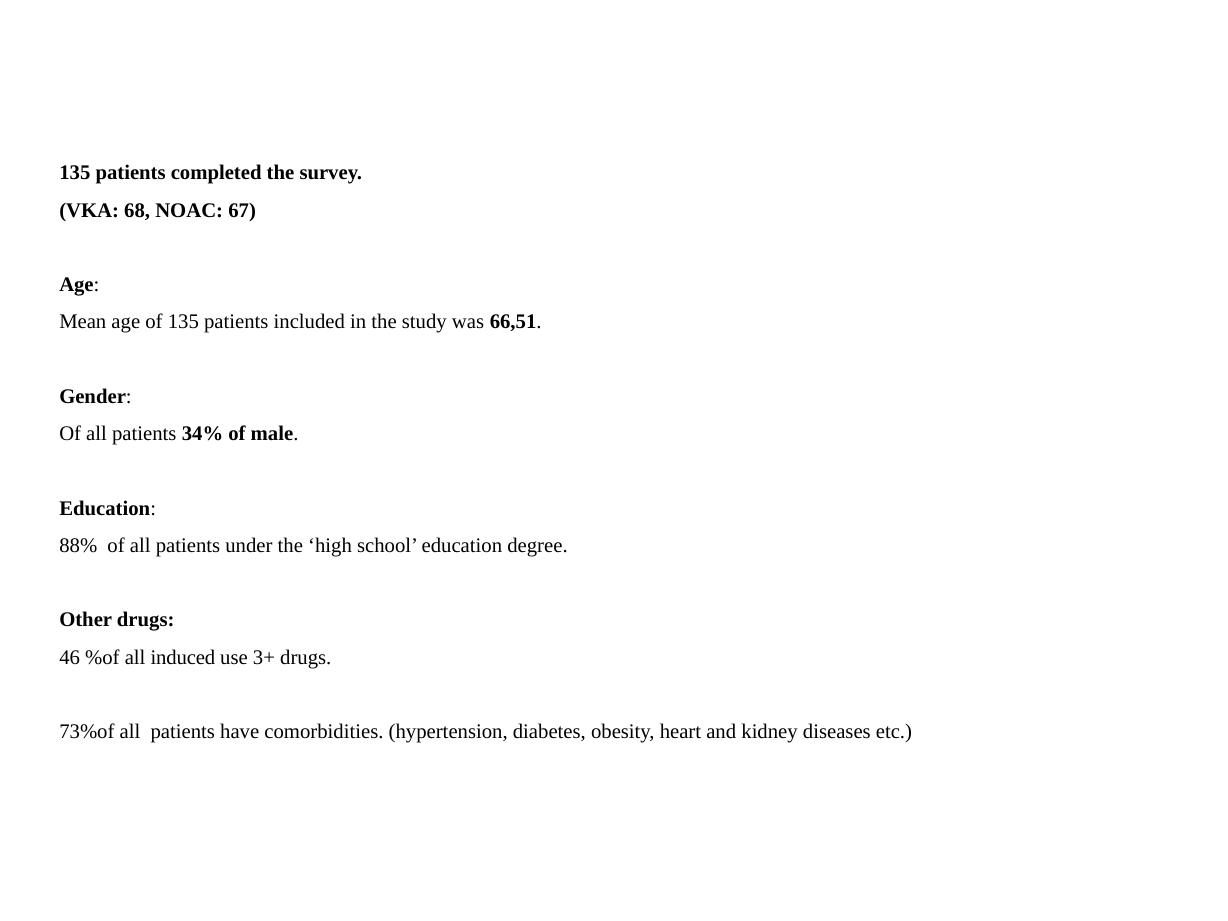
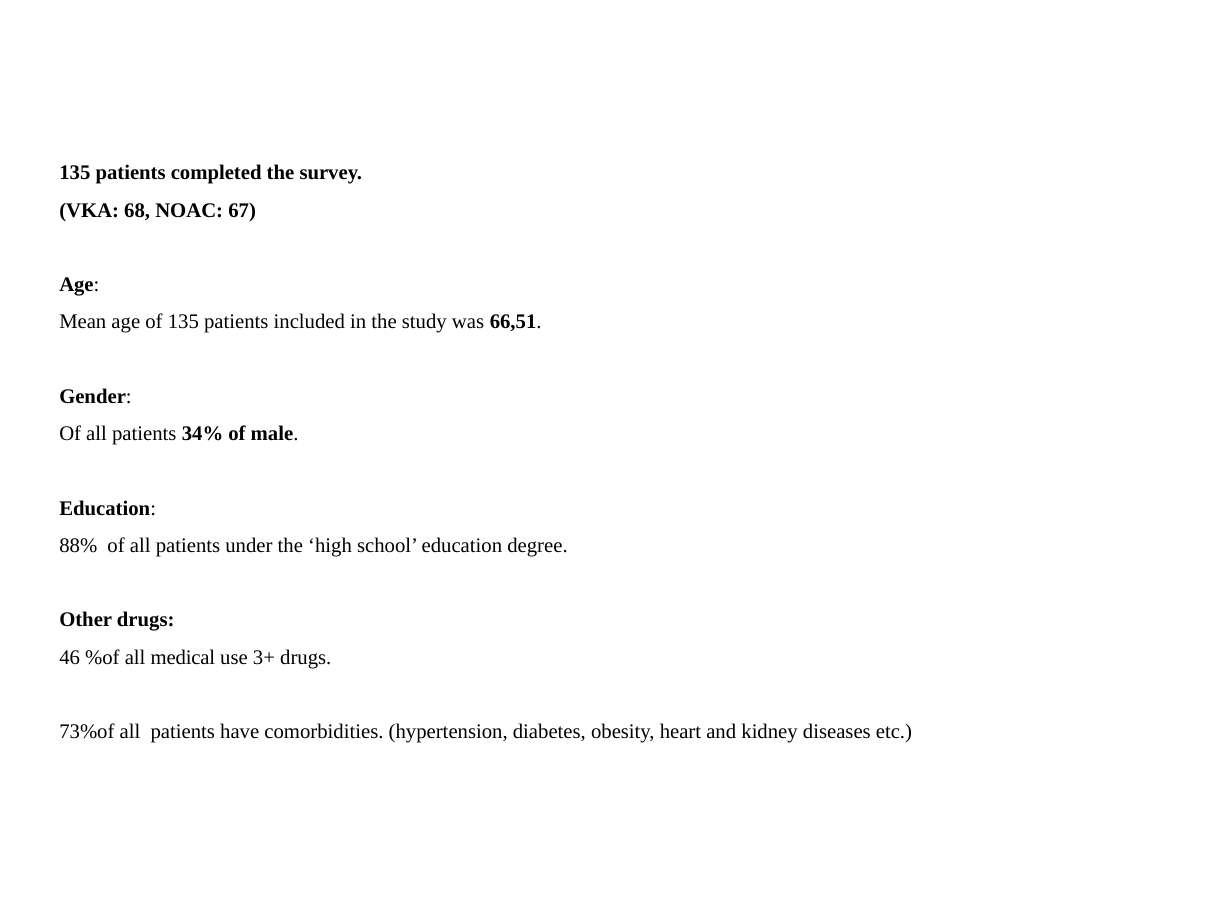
induced: induced -> medical
